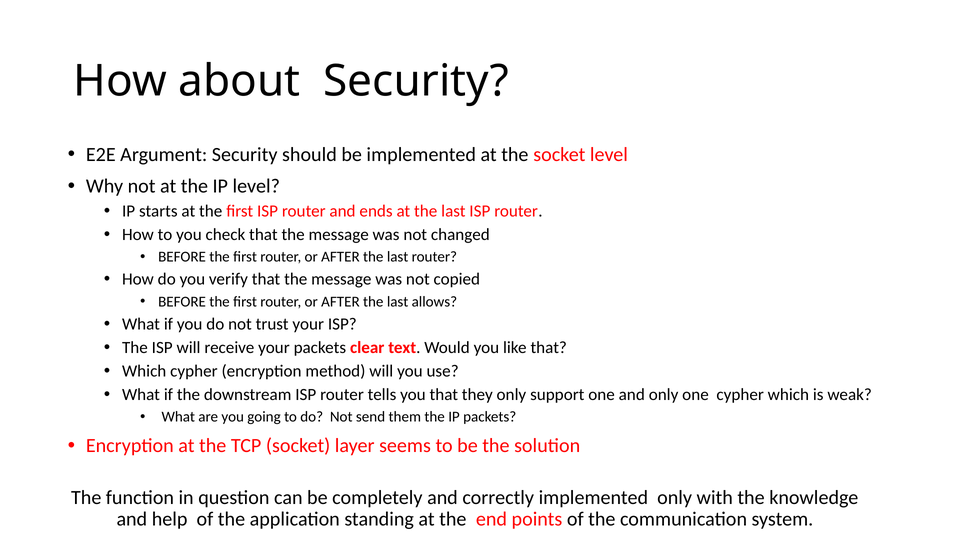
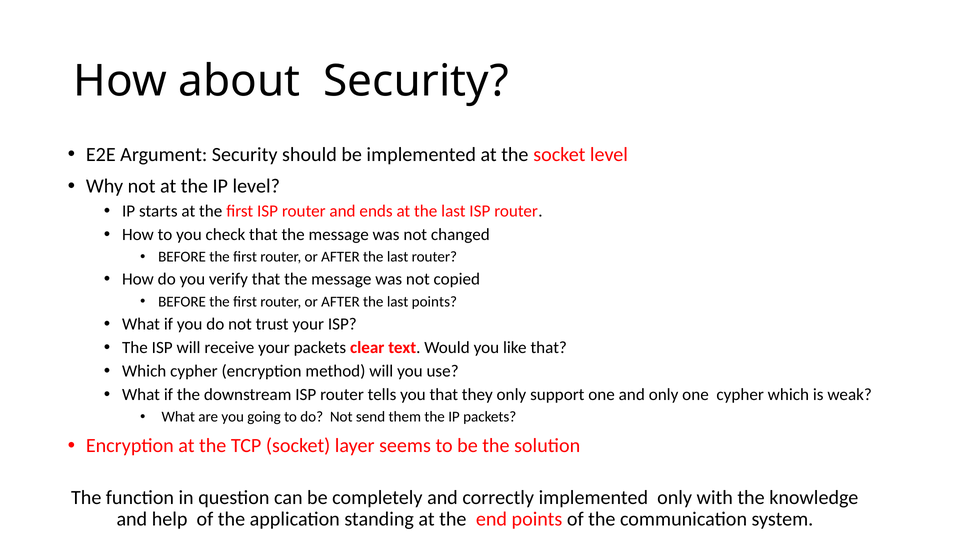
last allows: allows -> points
